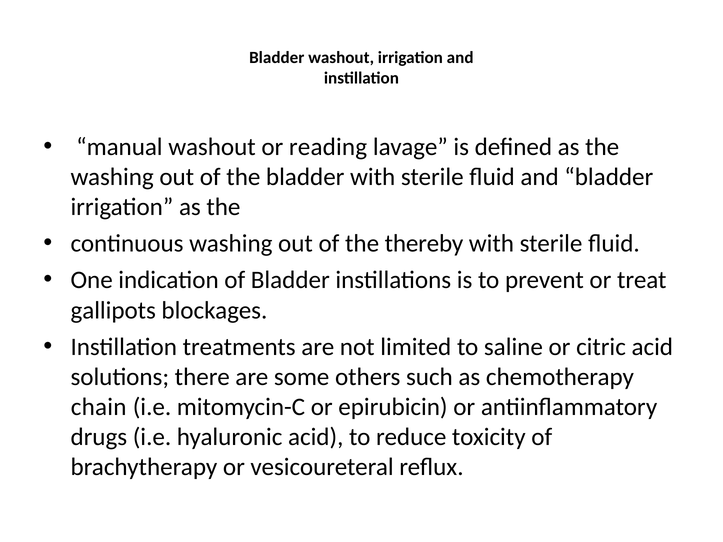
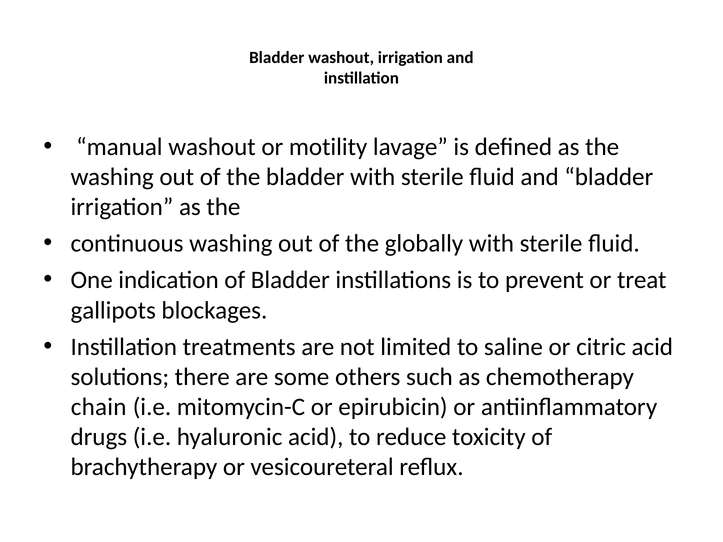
reading: reading -> motility
thereby: thereby -> globally
